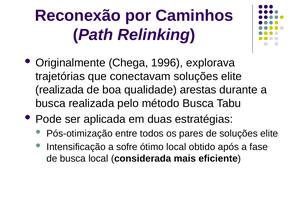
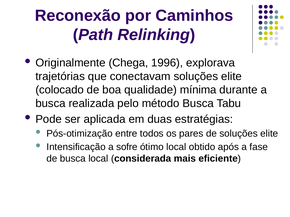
realizada at (60, 90): realizada -> colocado
arestas: arestas -> mínima
